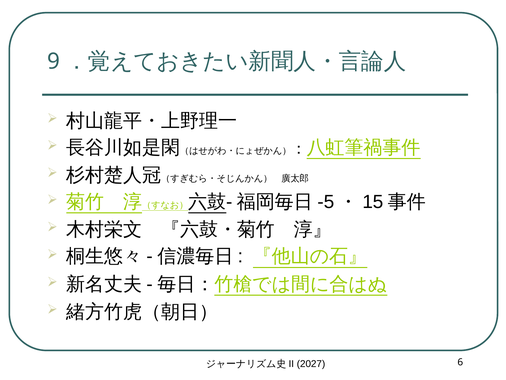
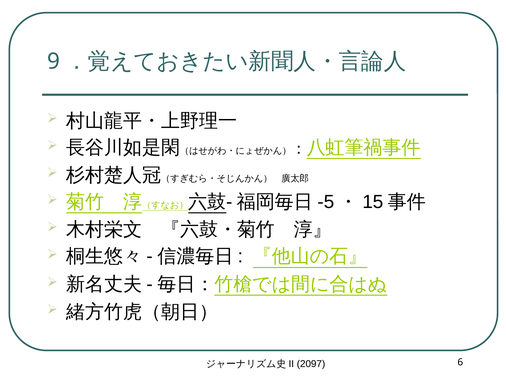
2027: 2027 -> 2097
